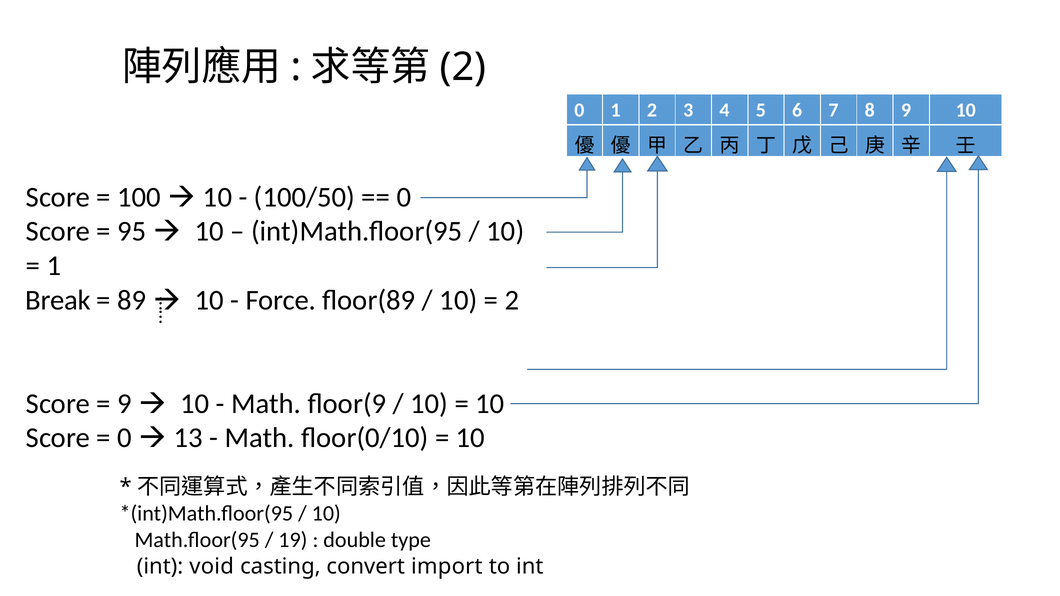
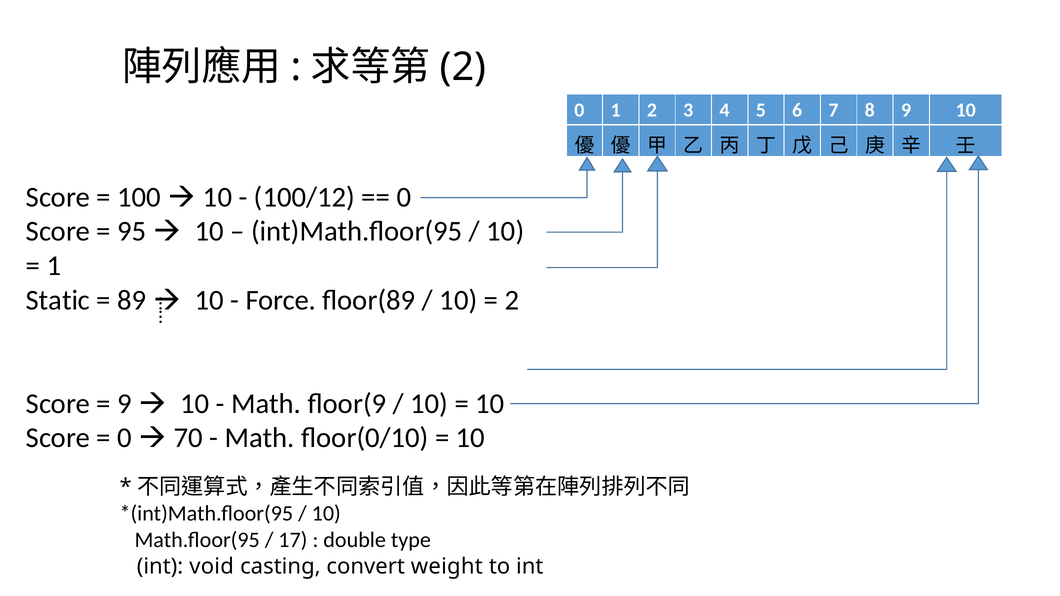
100/50: 100/50 -> 100/12
Break: Break -> Static
13: 13 -> 70
19: 19 -> 17
import: import -> weight
